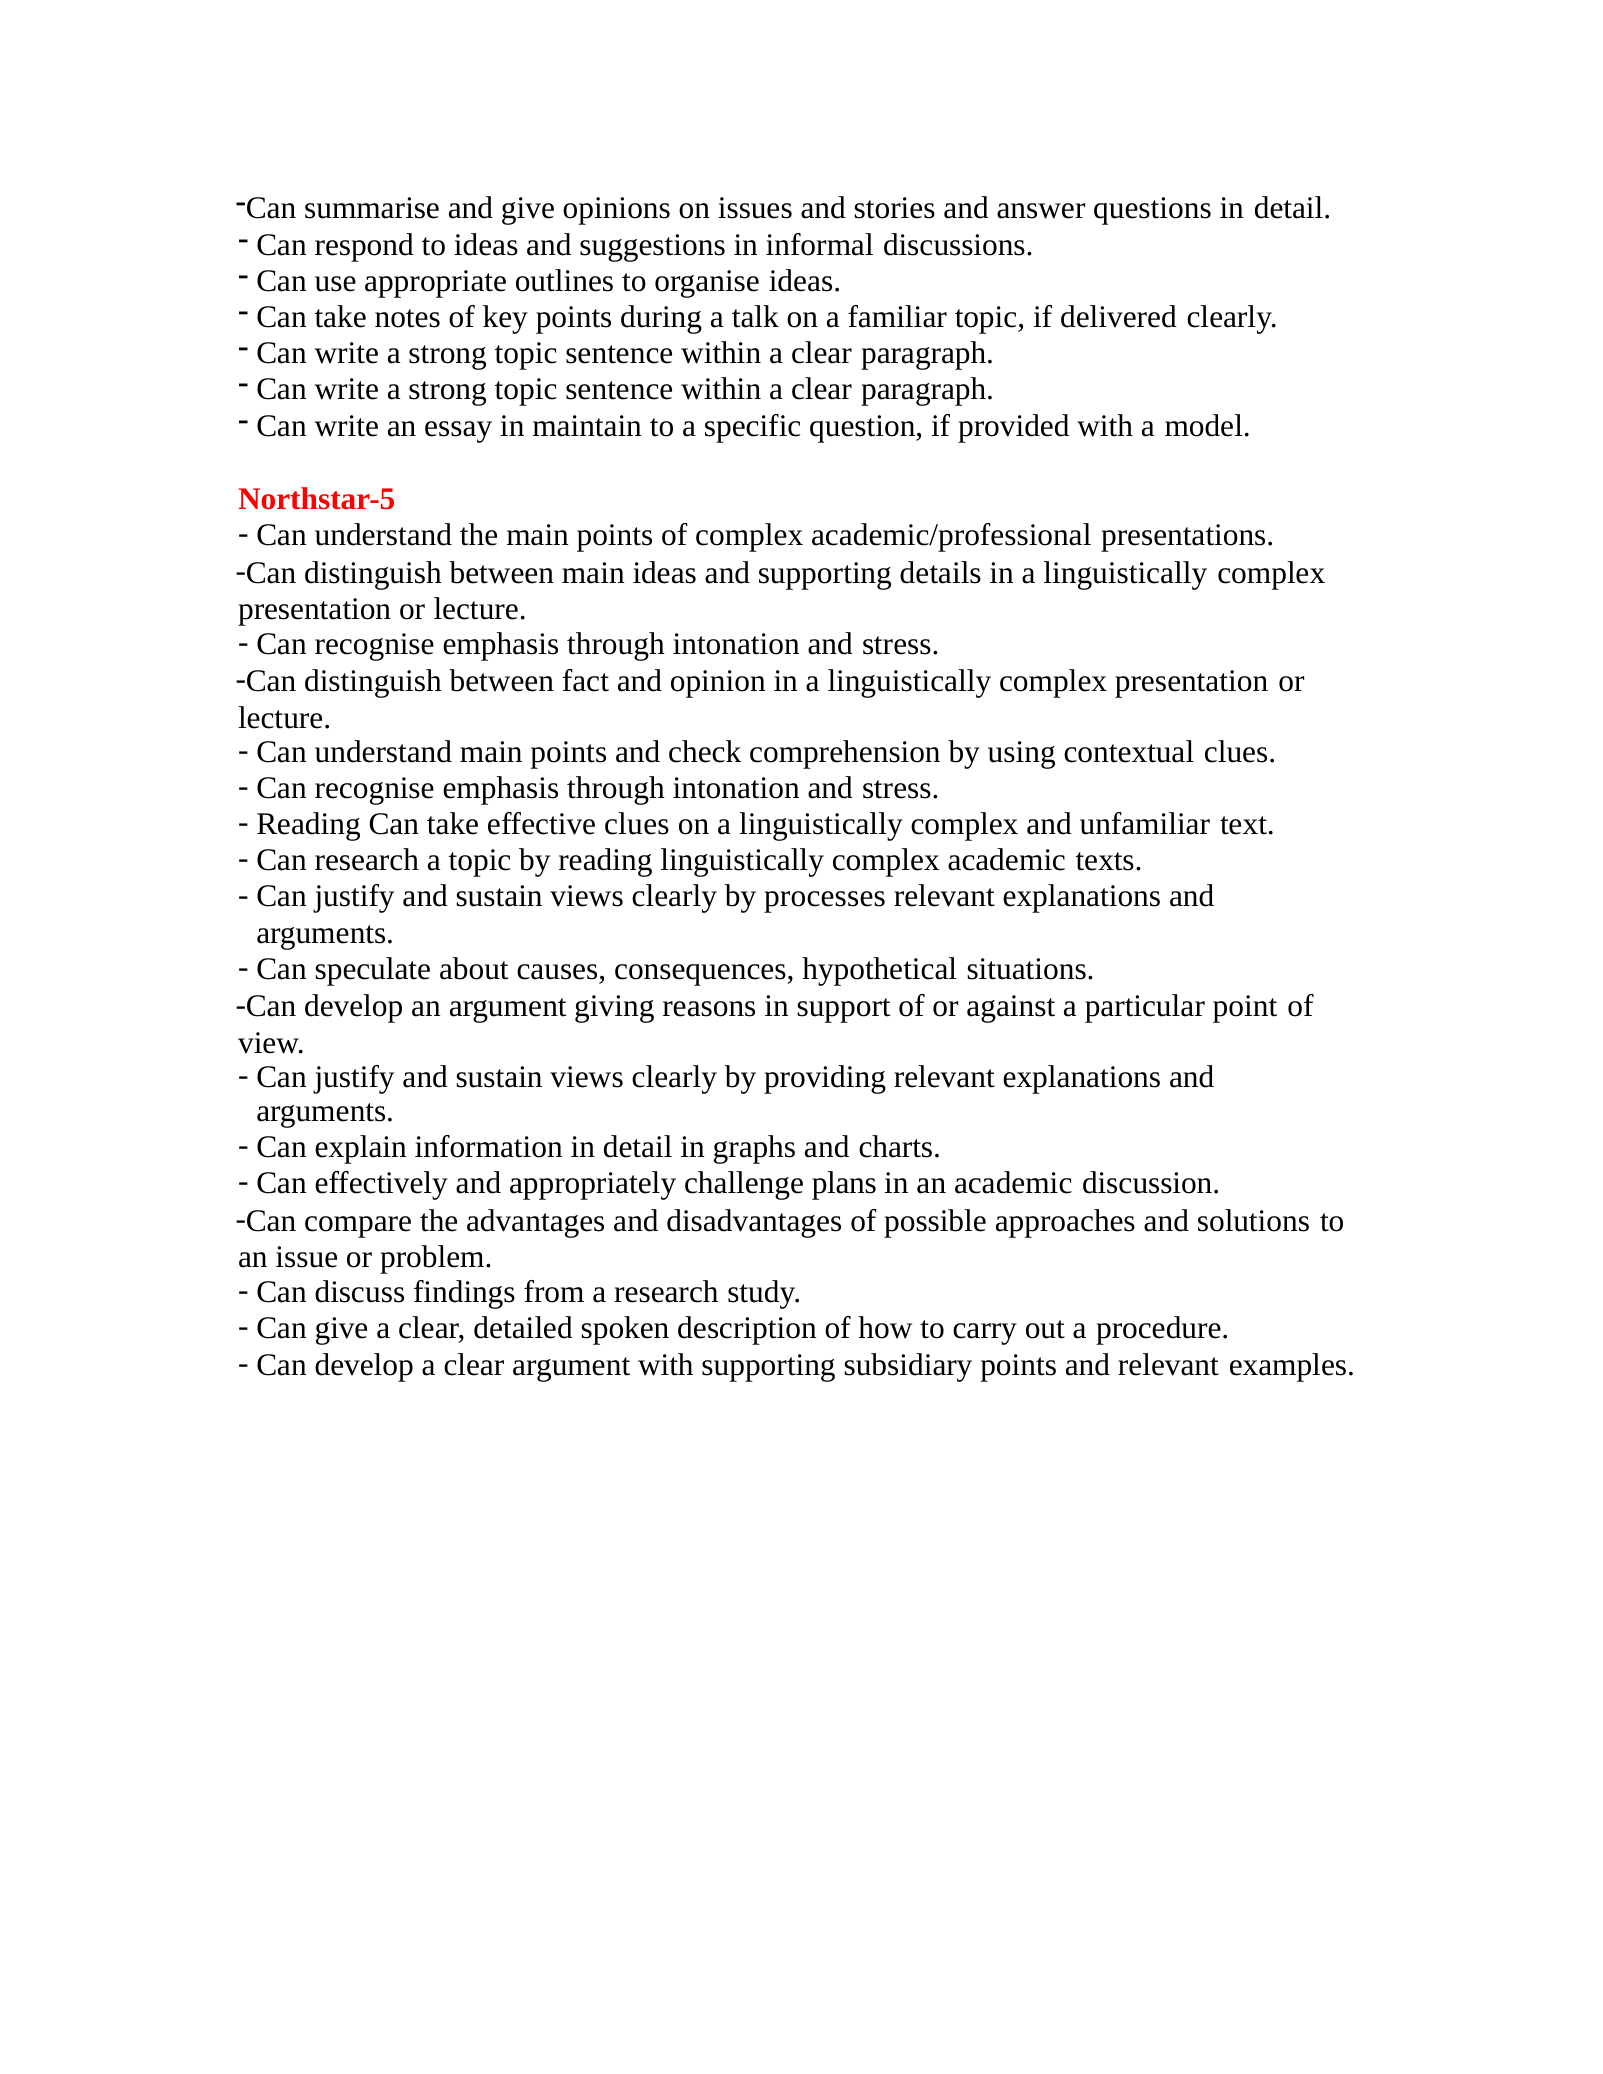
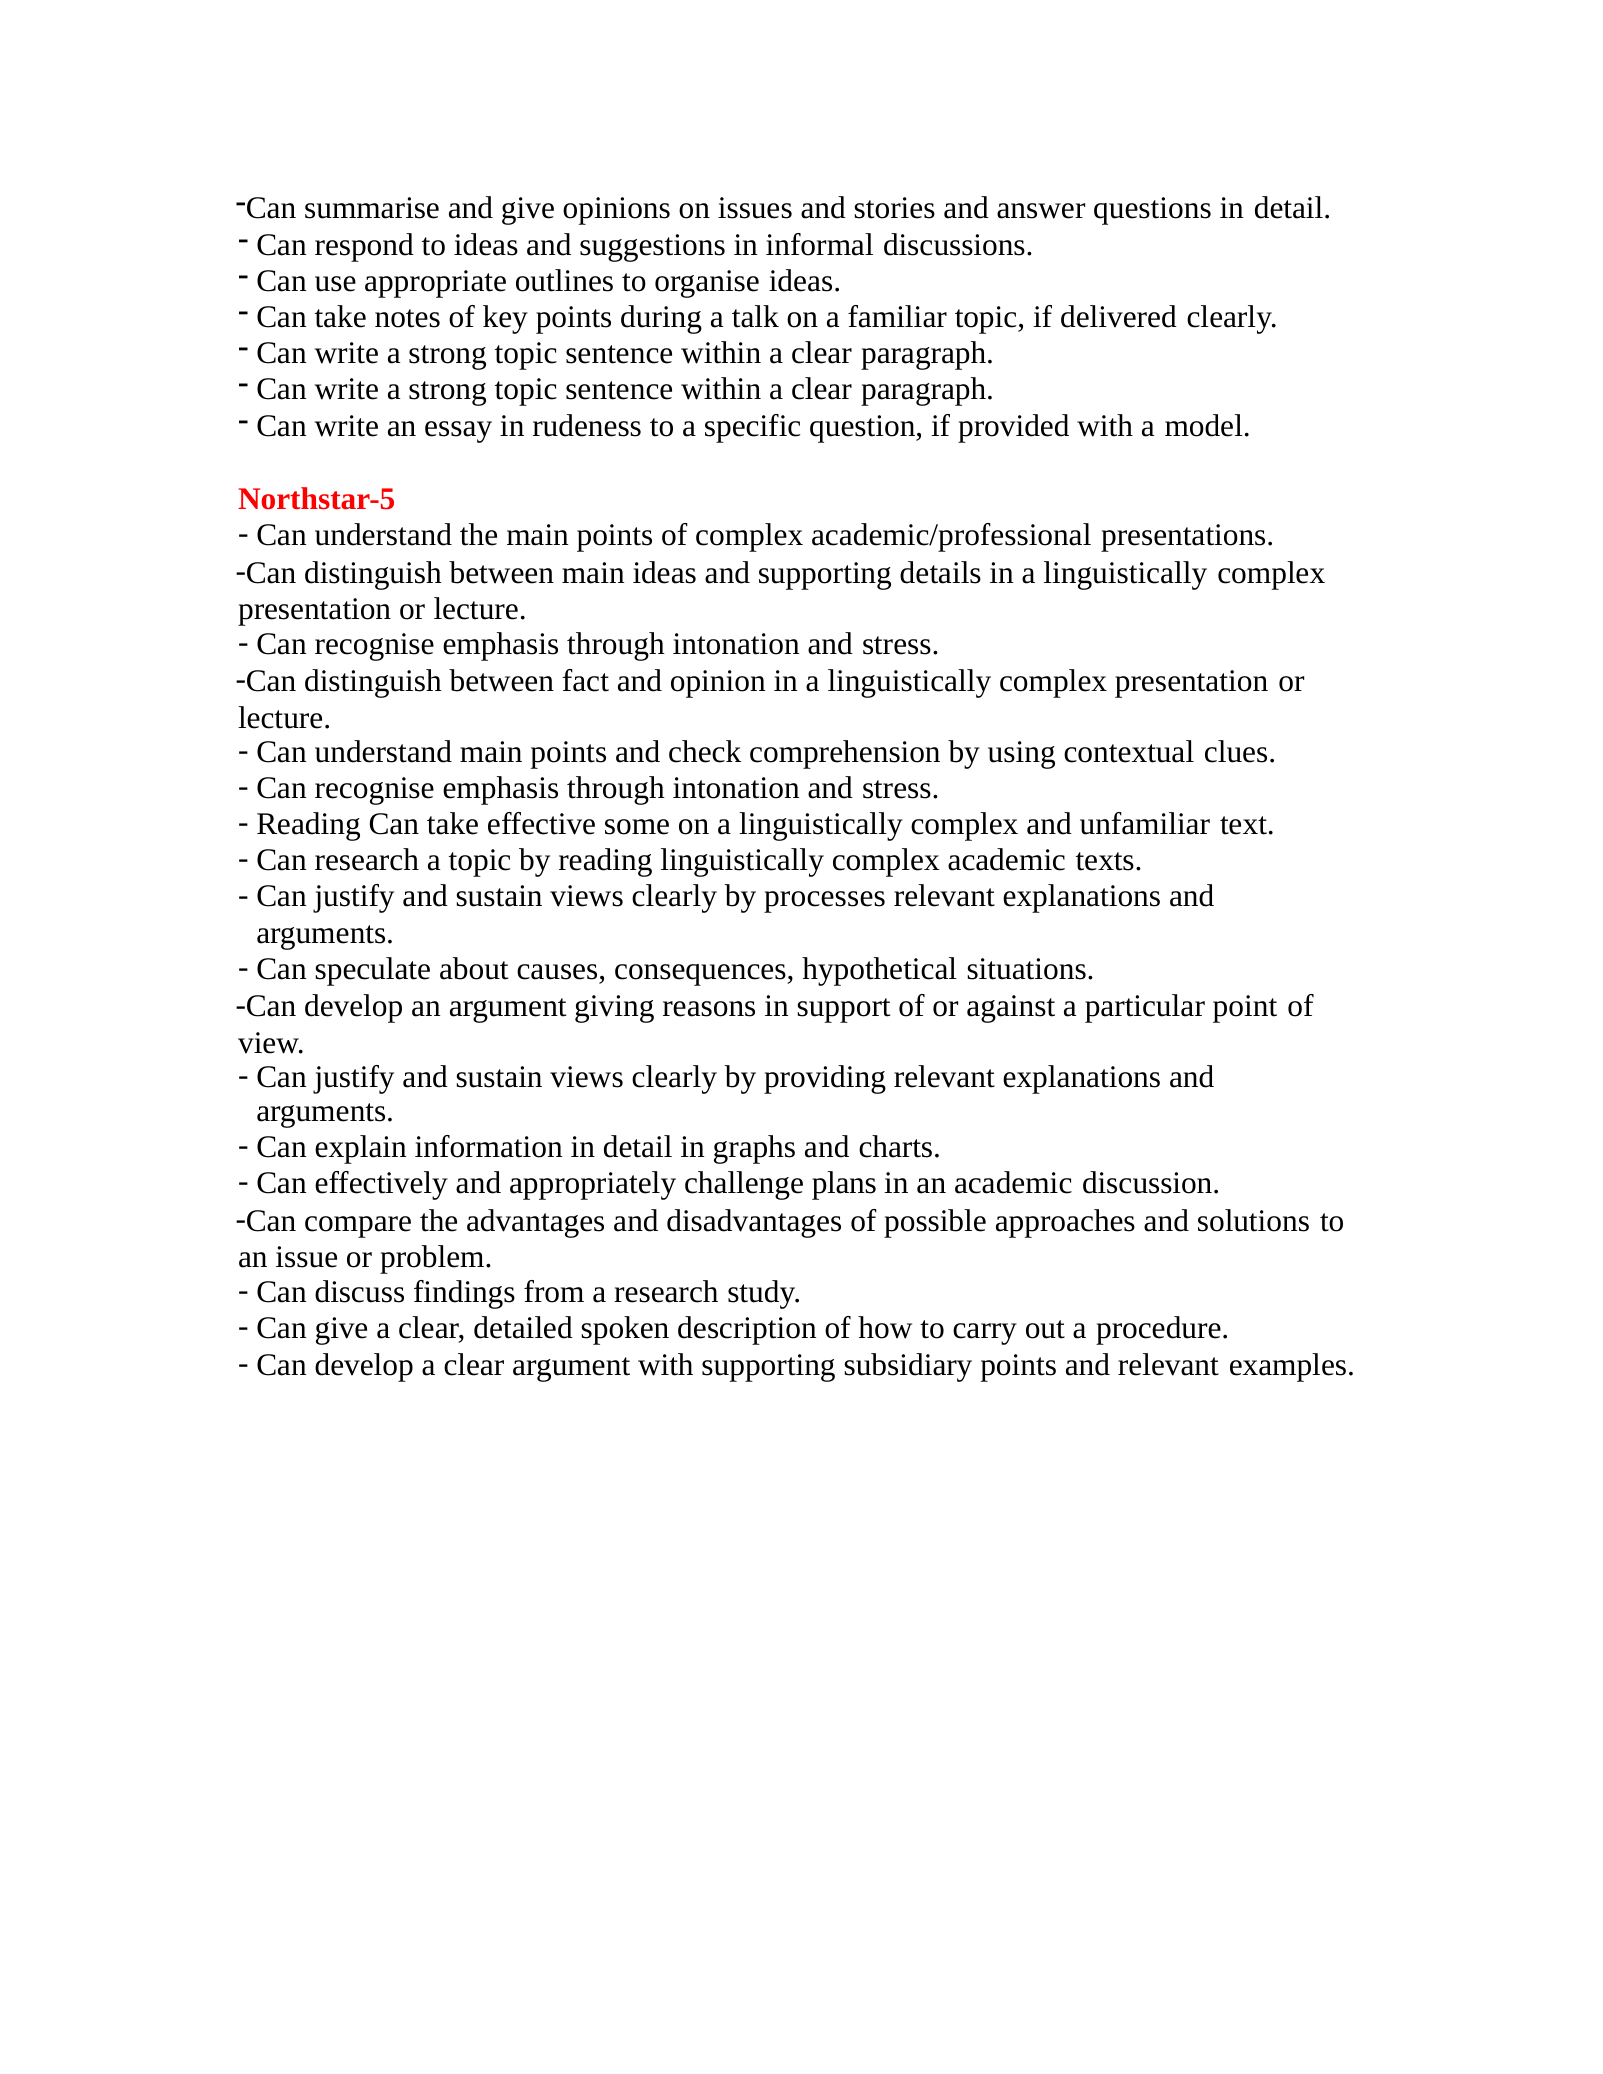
maintain: maintain -> rudeness
effective clues: clues -> some
